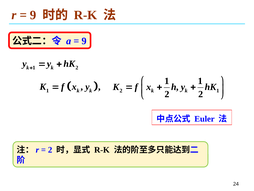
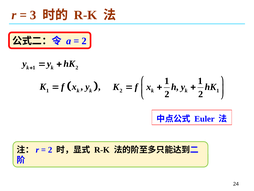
9 at (33, 15): 9 -> 3
9 at (84, 41): 9 -> 2
